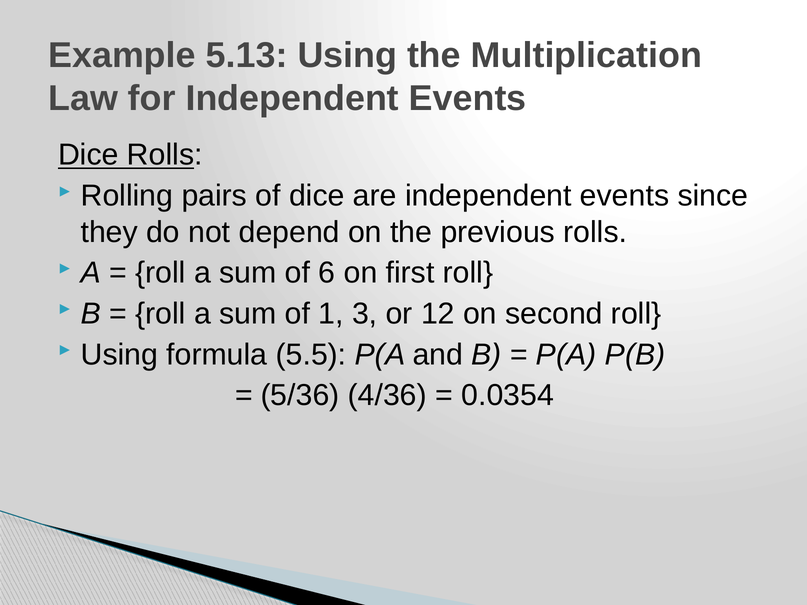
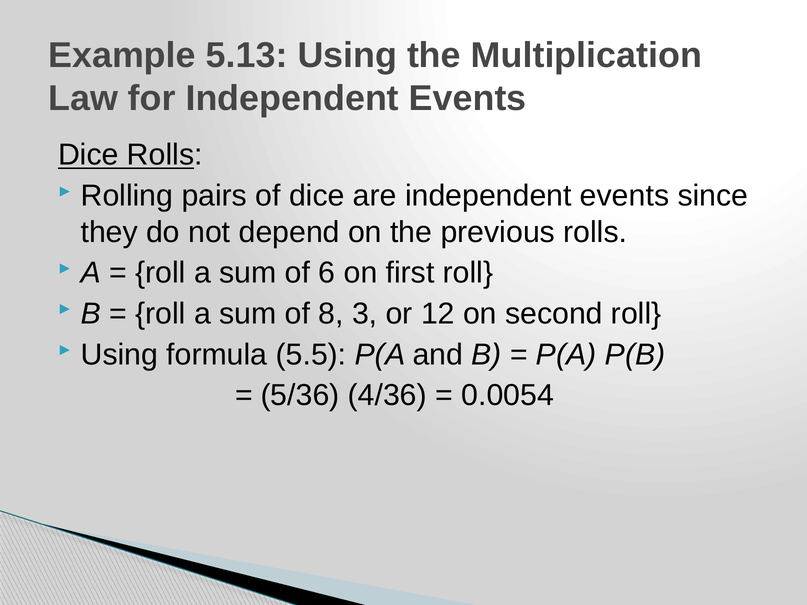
1: 1 -> 8
0.0354: 0.0354 -> 0.0054
